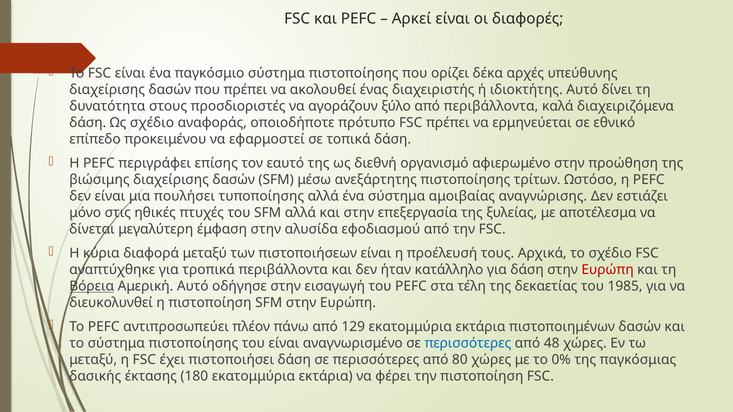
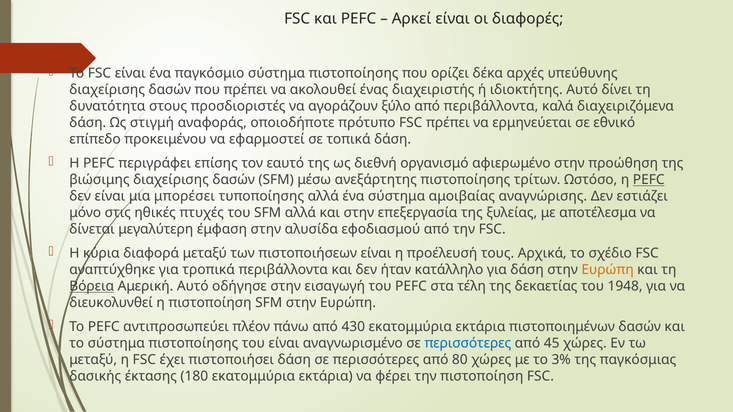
Ως σχέδιο: σχέδιο -> στιγμή
PEFC at (649, 180) underline: none -> present
πουλήσει: πουλήσει -> μπορέσει
Ευρώπη at (608, 270) colour: red -> orange
1985: 1985 -> 1948
129: 129 -> 430
48: 48 -> 45
0%: 0% -> 3%
